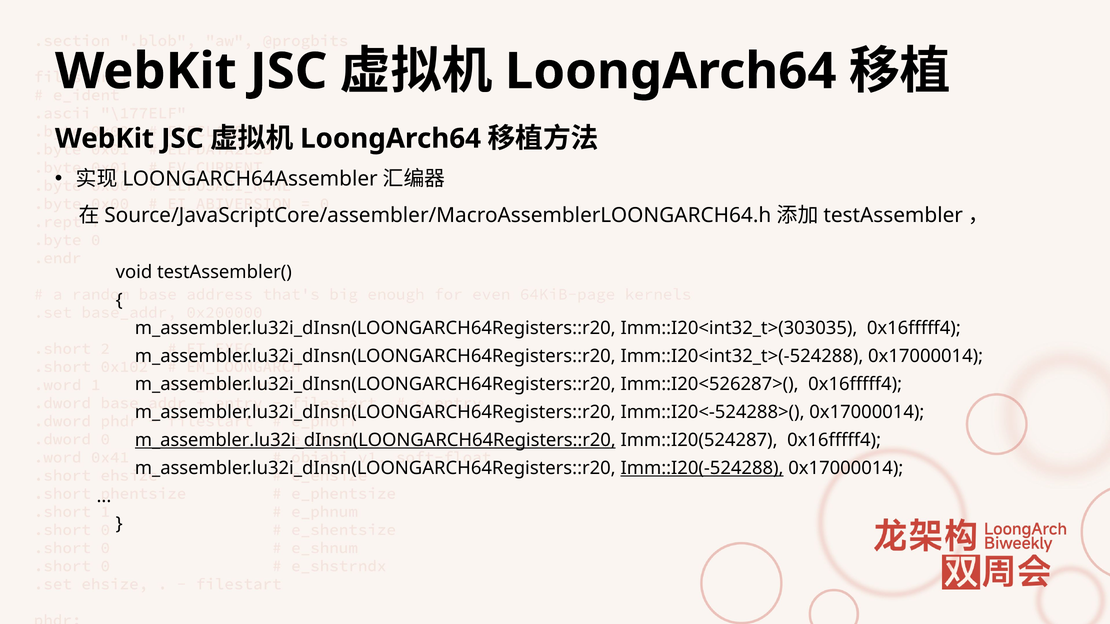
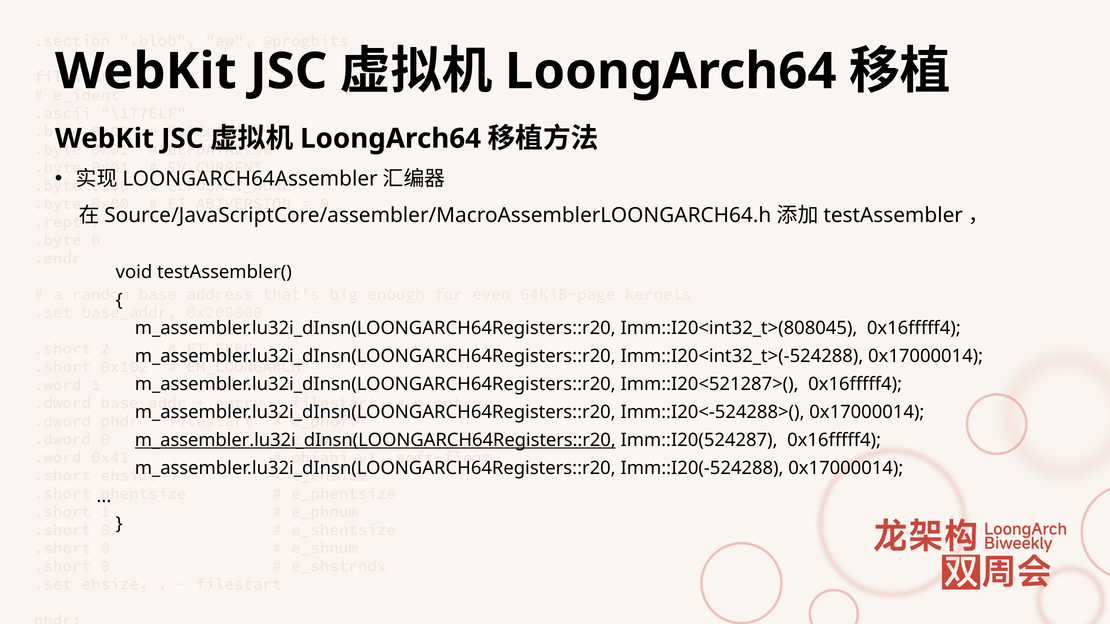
Imm::I20<int32_t>(303035: Imm::I20<int32_t>(303035 -> Imm::I20<int32_t>(808045
Imm::I20<526287>(: Imm::I20<526287>( -> Imm::I20<521287>(
Imm::I20(-524288 underline: present -> none
